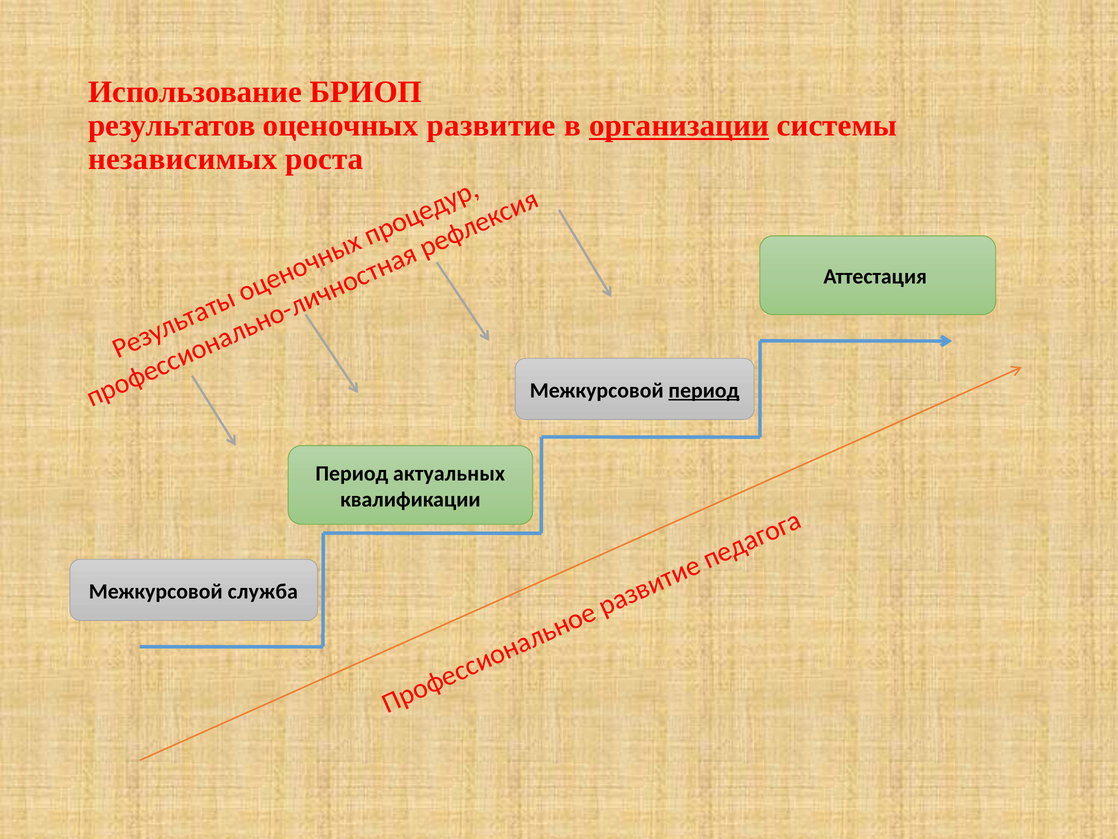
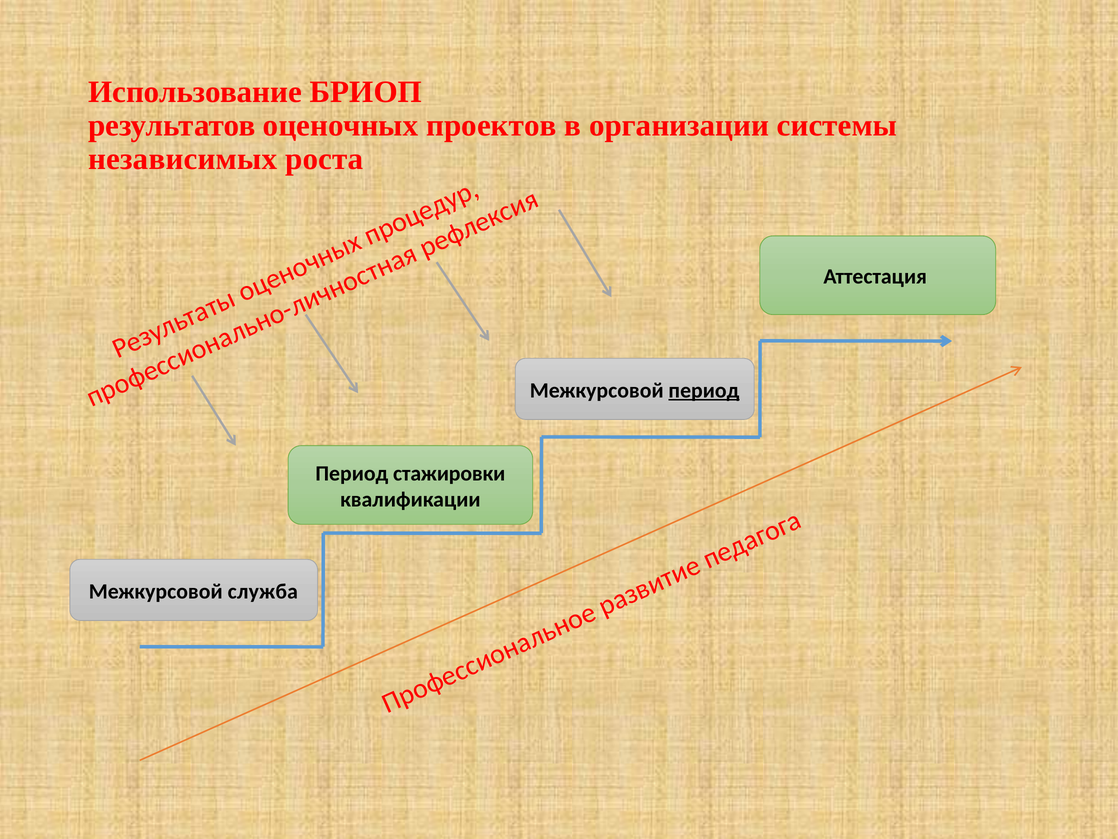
развитие: развитие -> проектов
организации underline: present -> none
актуальных: актуальных -> стажировки
